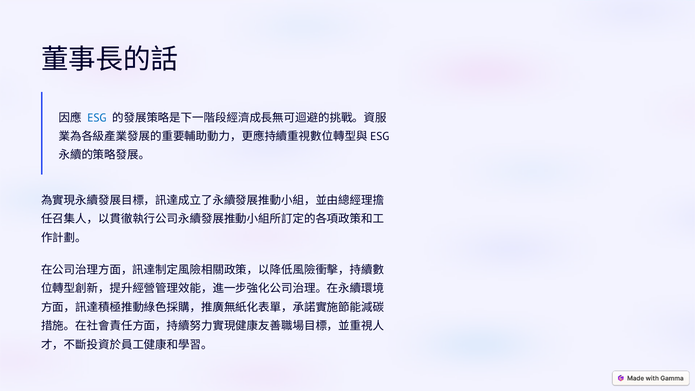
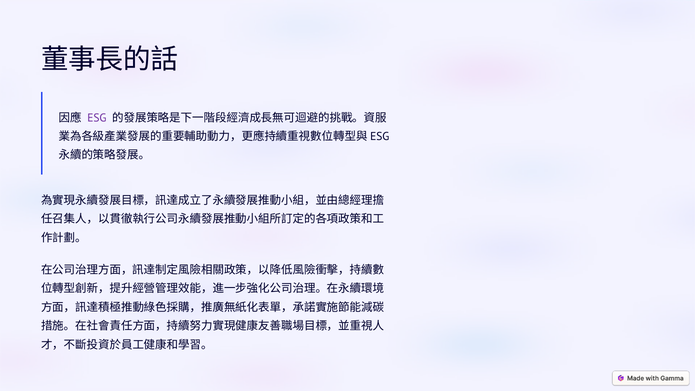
ESG colour: blue -> purple
